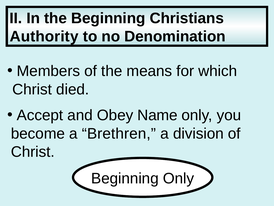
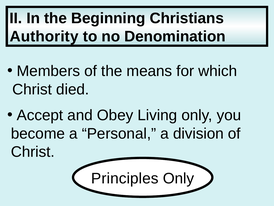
Name: Name -> Living
Brethren: Brethren -> Personal
Beginning at (125, 178): Beginning -> Principles
